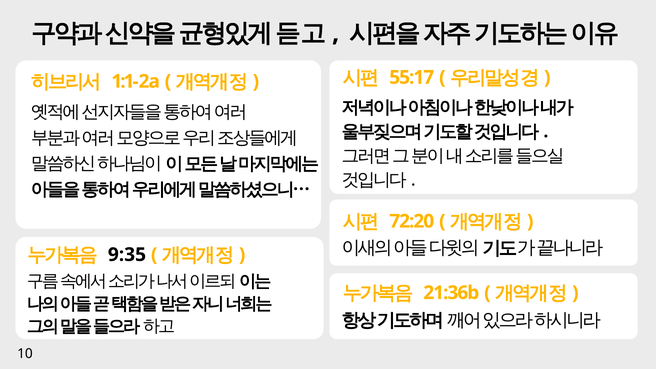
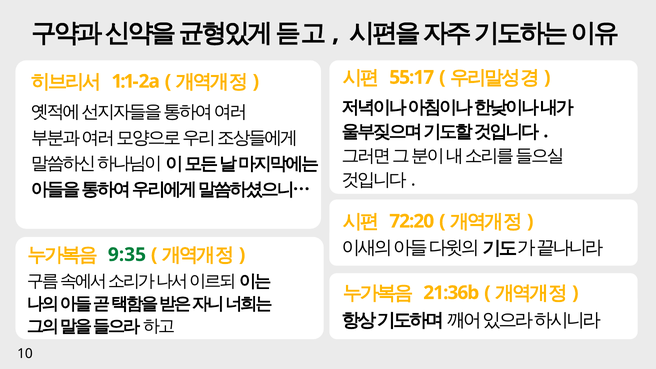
9:35 colour: black -> green
